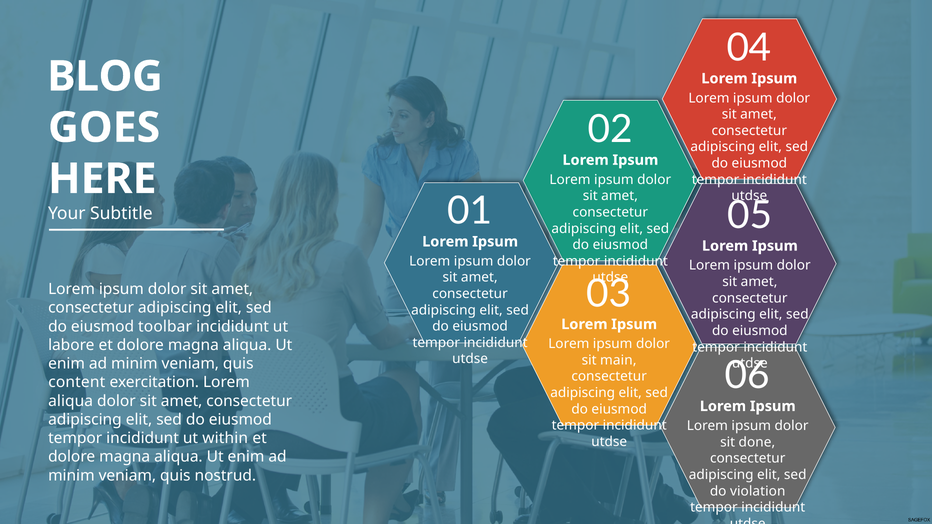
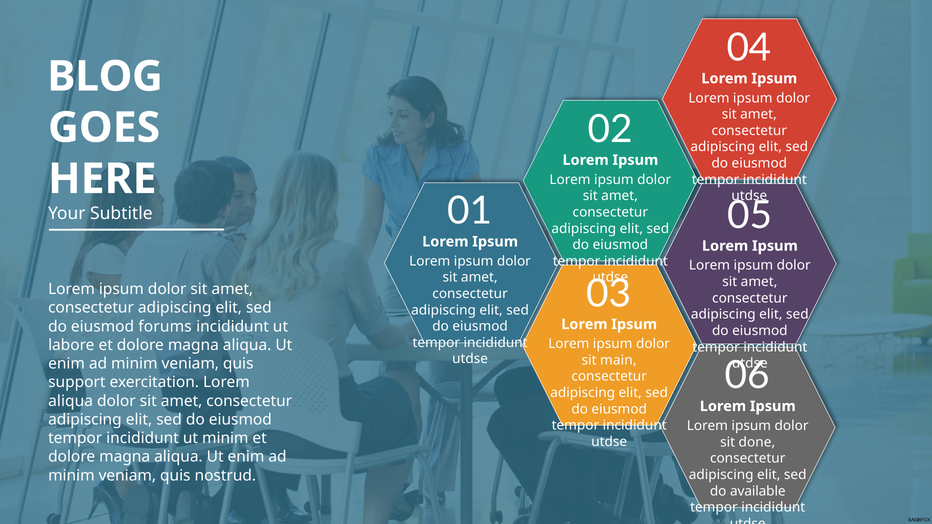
toolbar: toolbar -> forums
content: content -> support
ut within: within -> minim
violation: violation -> available
